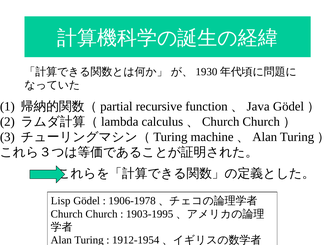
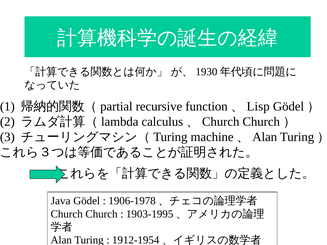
Java: Java -> Lisp
Lisp: Lisp -> Java
